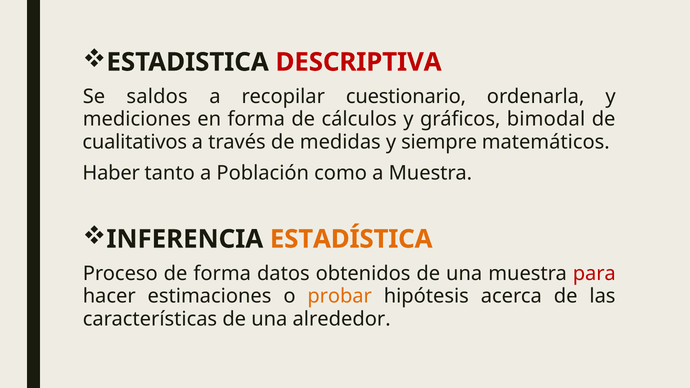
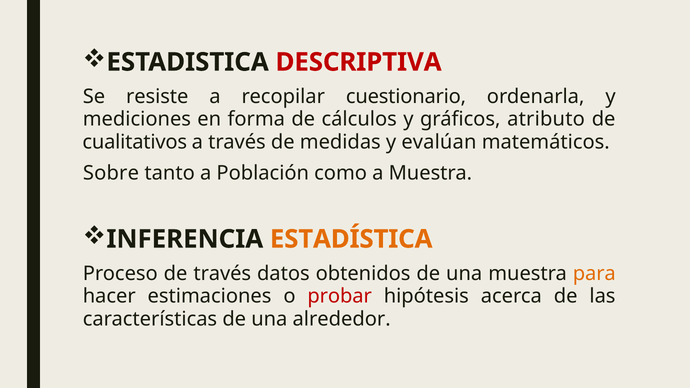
saldos: saldos -> resiste
bimodal: bimodal -> atributo
siempre: siempre -> evalúan
Haber: Haber -> Sobre
de forma: forma -> través
para colour: red -> orange
probar colour: orange -> red
